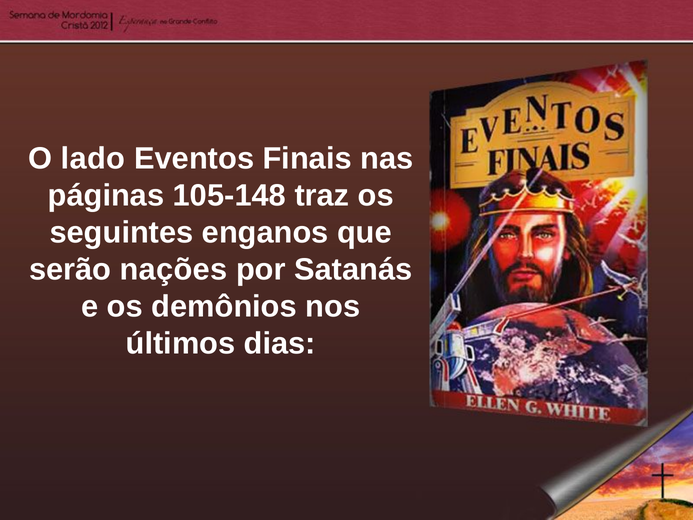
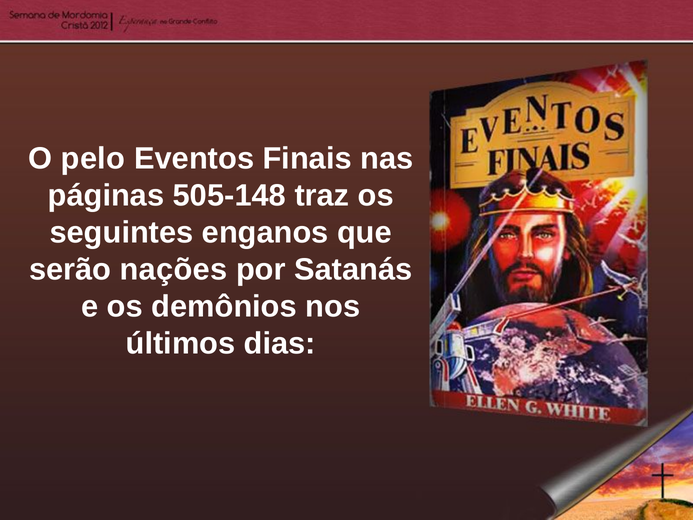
lado: lado -> pelo
105-148: 105-148 -> 505-148
